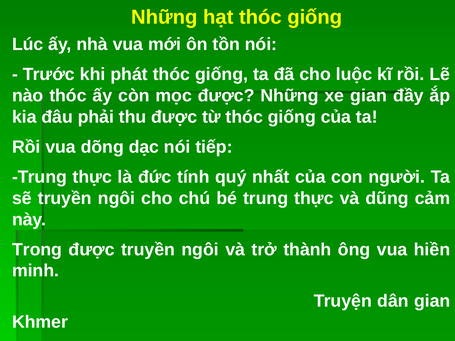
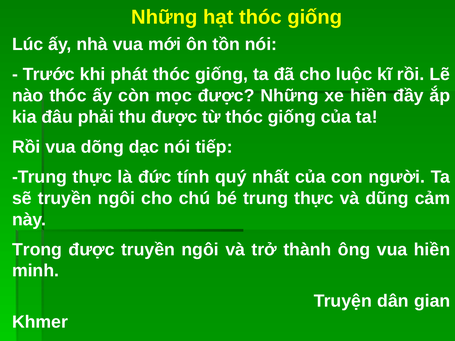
xe gian: gian -> hiền
